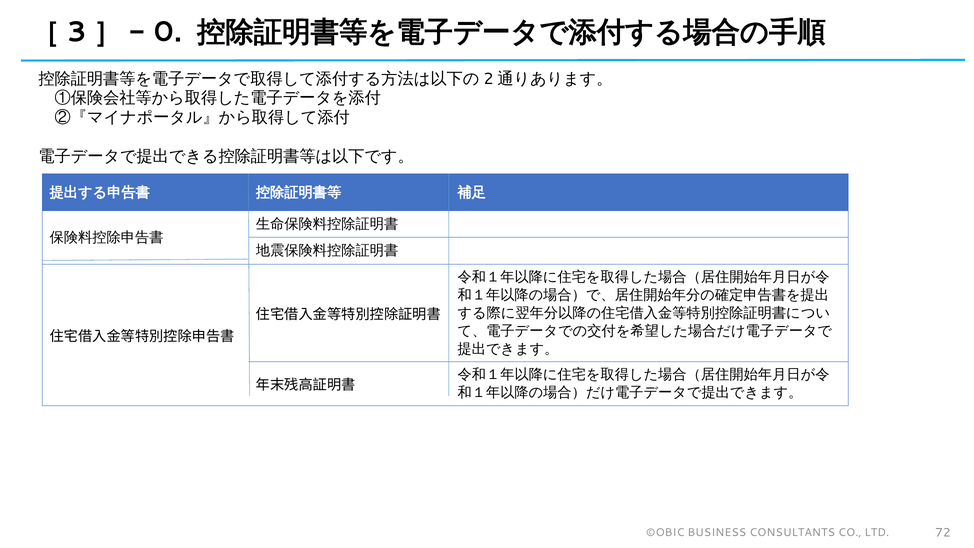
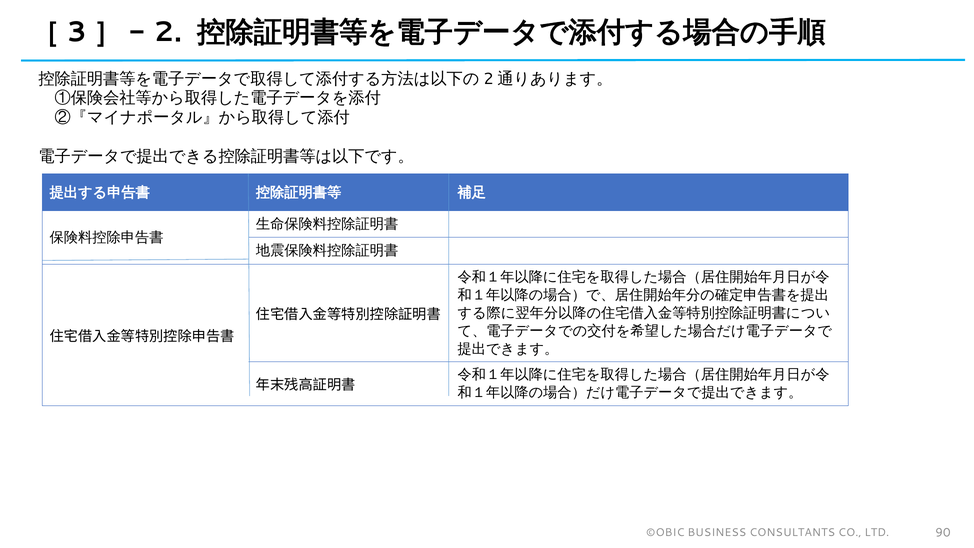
0: 0 -> 2
72: 72 -> 90
